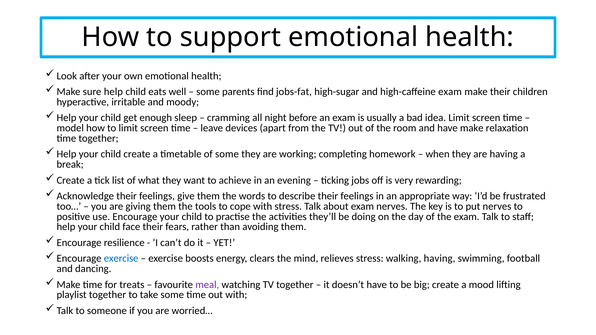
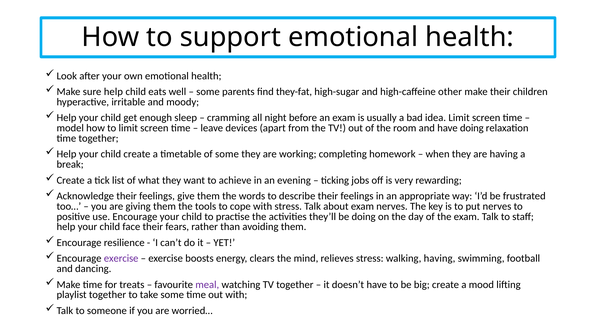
jobs-fat: jobs-fat -> they-fat
high-caffeine exam: exam -> other
have make: make -> doing
exercise at (121, 259) colour: blue -> purple
